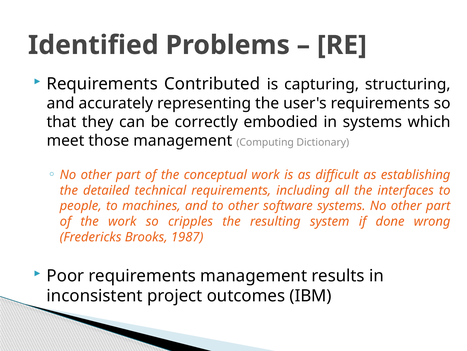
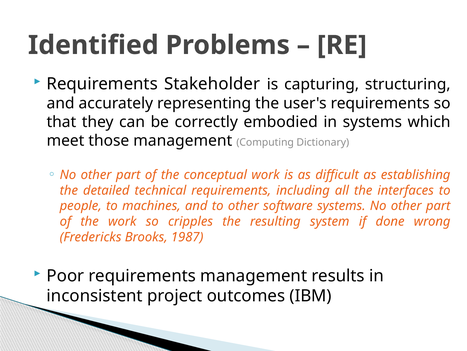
Contributed: Contributed -> Stakeholder
